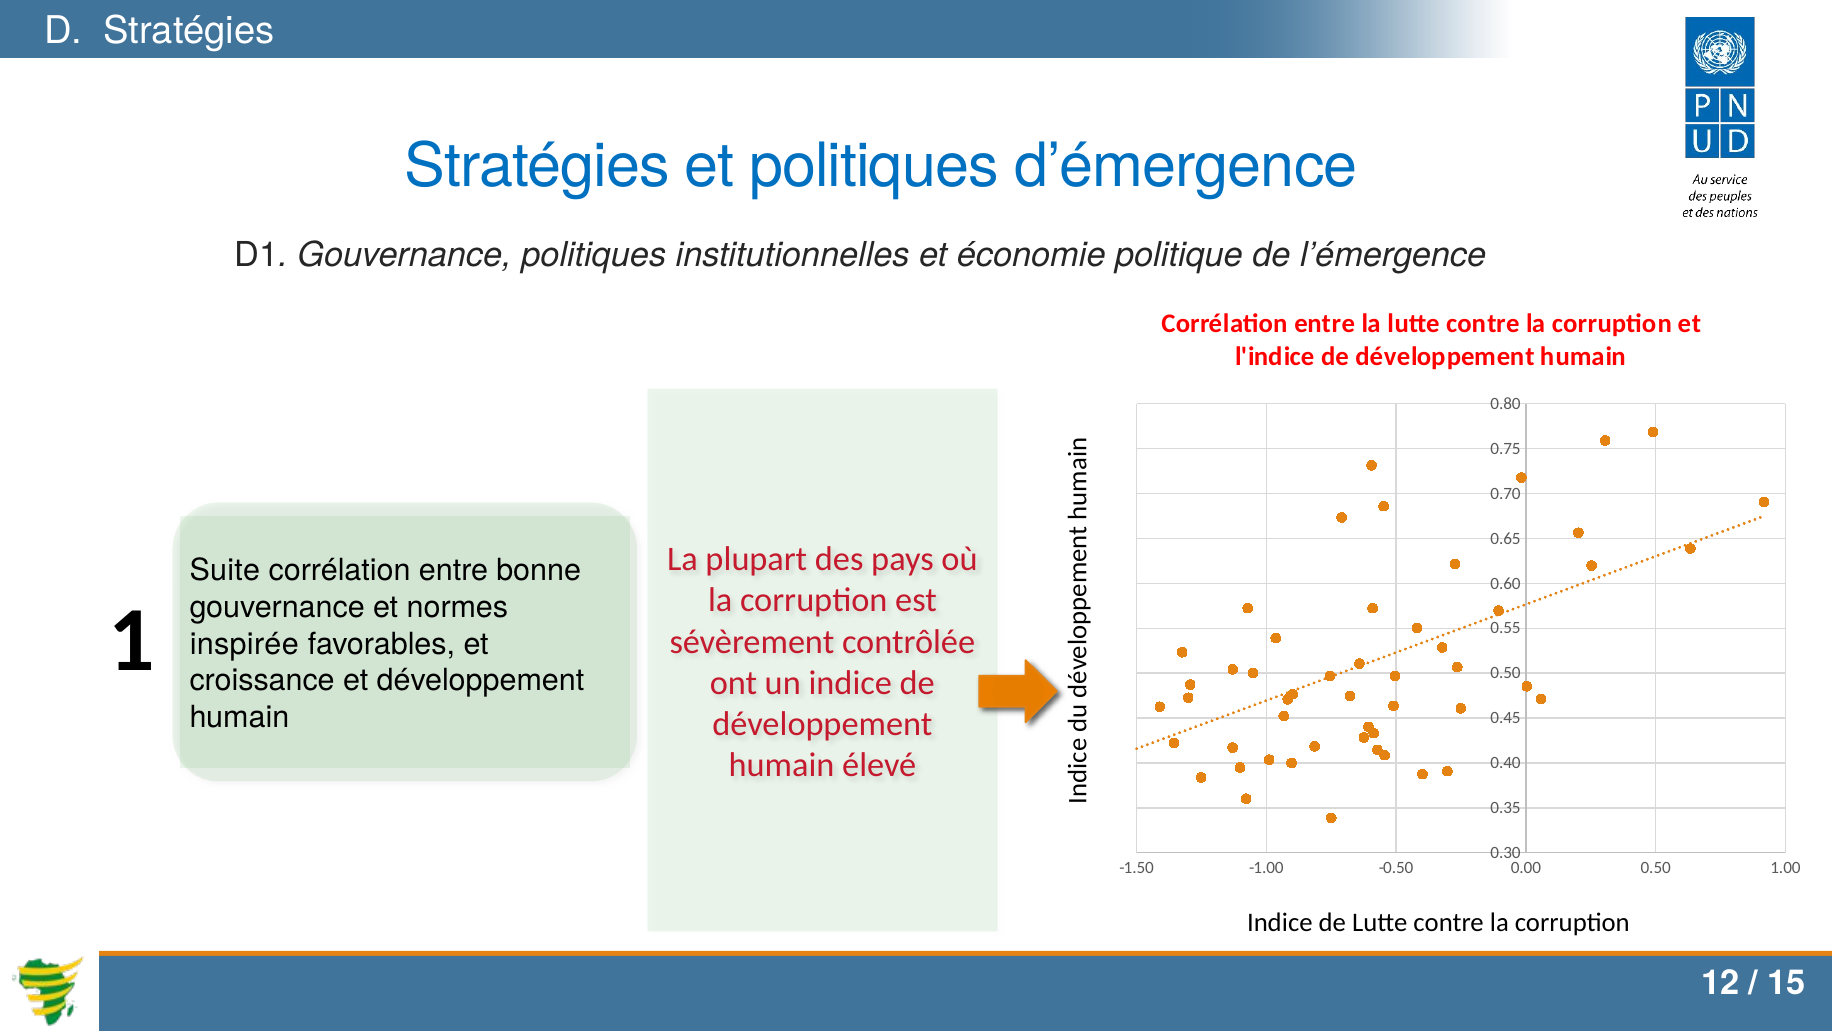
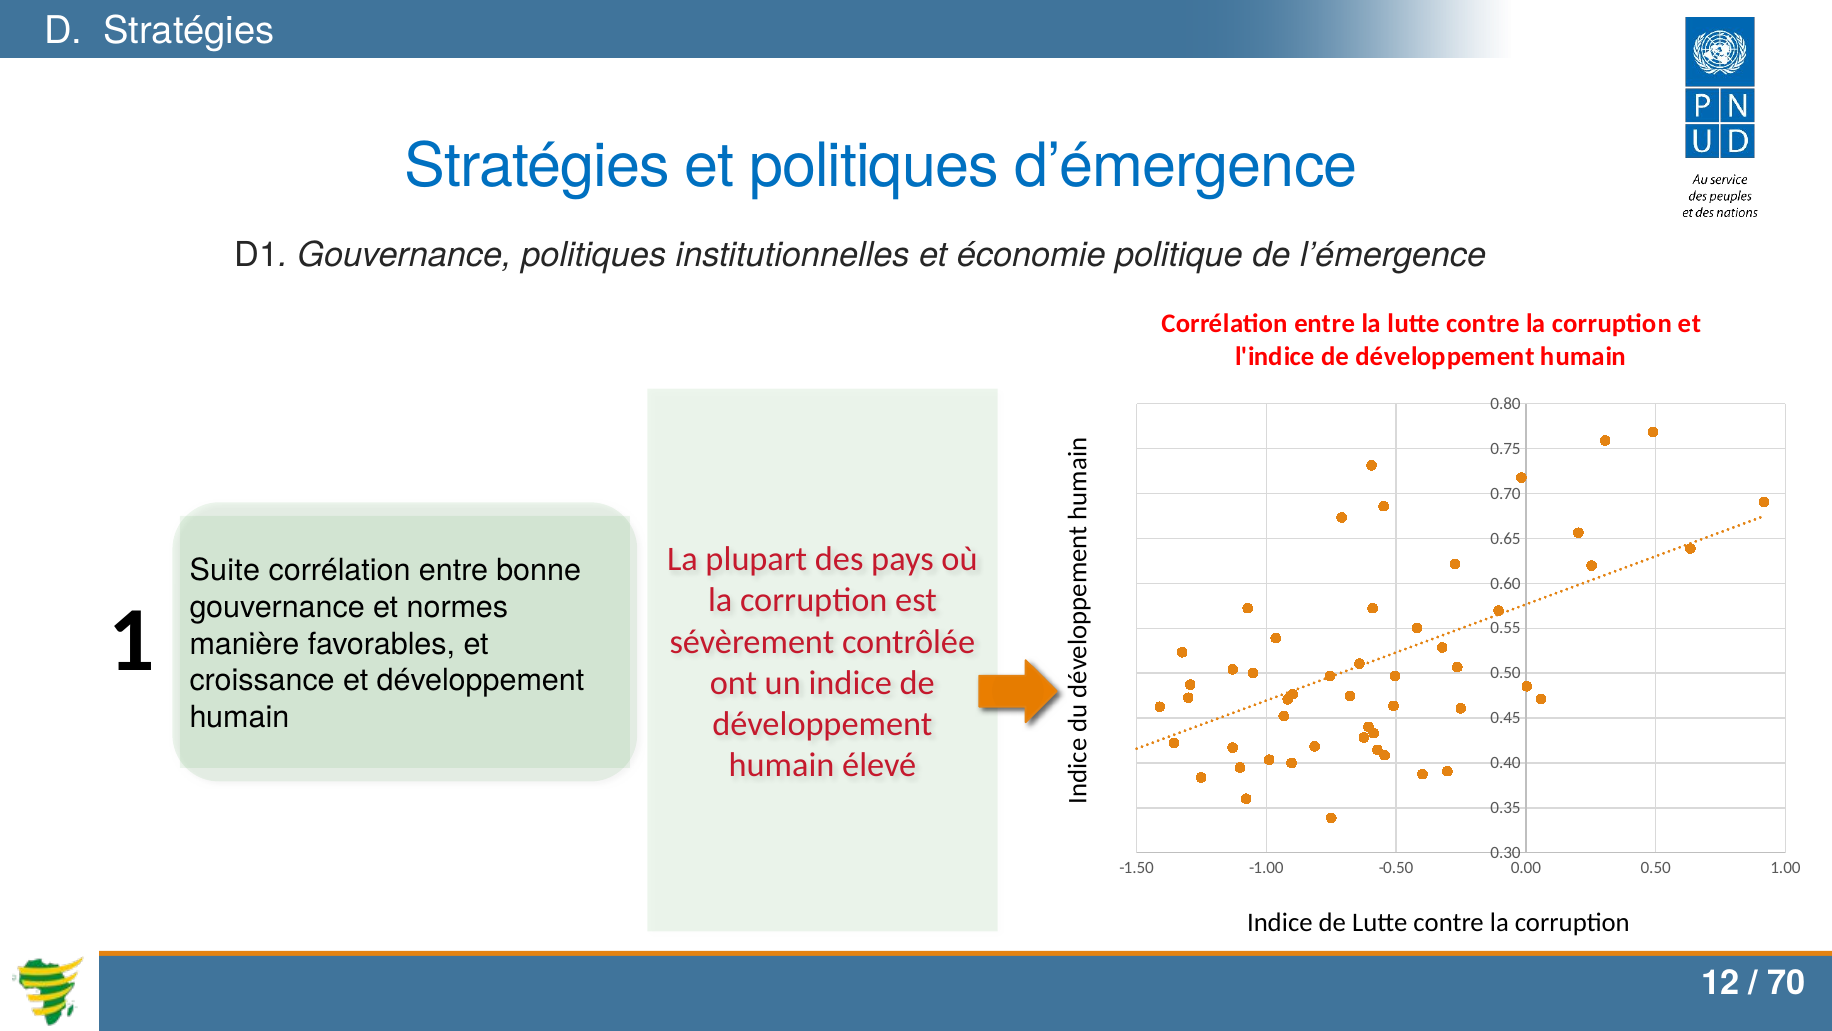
inspirée: inspirée -> manière
15: 15 -> 70
